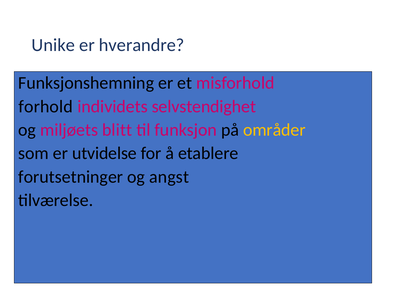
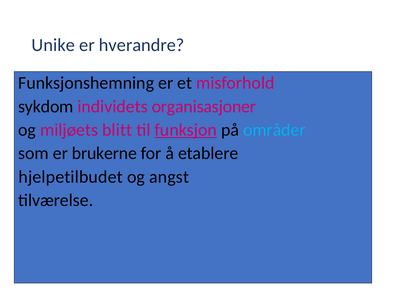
forhold: forhold -> sykdom
selvstendighet: selvstendighet -> organisasjoner
funksjon underline: none -> present
områder colour: yellow -> light blue
utvidelse: utvidelse -> brukerne
forutsetninger: forutsetninger -> hjelpetilbudet
